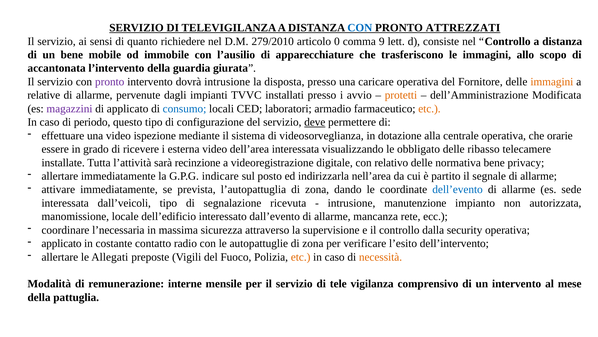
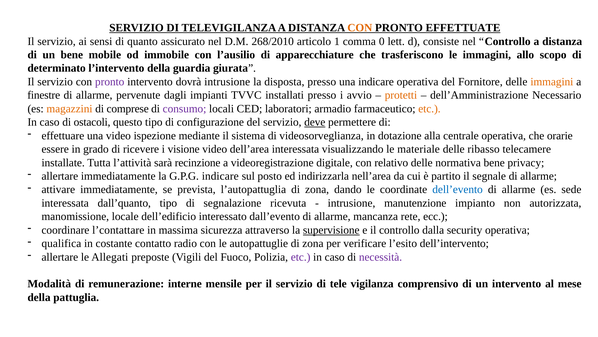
CON at (360, 28) colour: blue -> orange
ATTREZZATI: ATTREZZATI -> EFFETTUATE
richiedere: richiedere -> assicurato
279/2010: 279/2010 -> 268/2010
0: 0 -> 1
9: 9 -> 0
accantonata: accantonata -> determinato
una caricare: caricare -> indicare
relative: relative -> finestre
Modificata: Modificata -> Necessario
magazzini colour: purple -> orange
di applicato: applicato -> comprese
consumo colour: blue -> purple
periodo: periodo -> ostacoli
esterna: esterna -> visione
obbligato: obbligato -> materiale
dall’veicoli: dall’veicoli -> dall’quanto
l’necessaria: l’necessaria -> l’contattare
supervisione underline: none -> present
applicato at (61, 243): applicato -> qualifica
etc at (301, 257) colour: orange -> purple
necessità colour: orange -> purple
